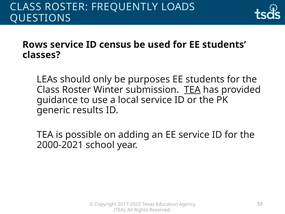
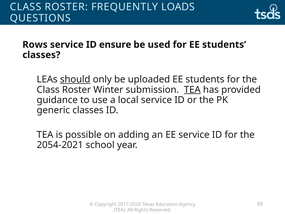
census: census -> ensure
should underline: none -> present
purposes: purposes -> uploaded
generic results: results -> classes
2000-2021: 2000-2021 -> 2054-2021
